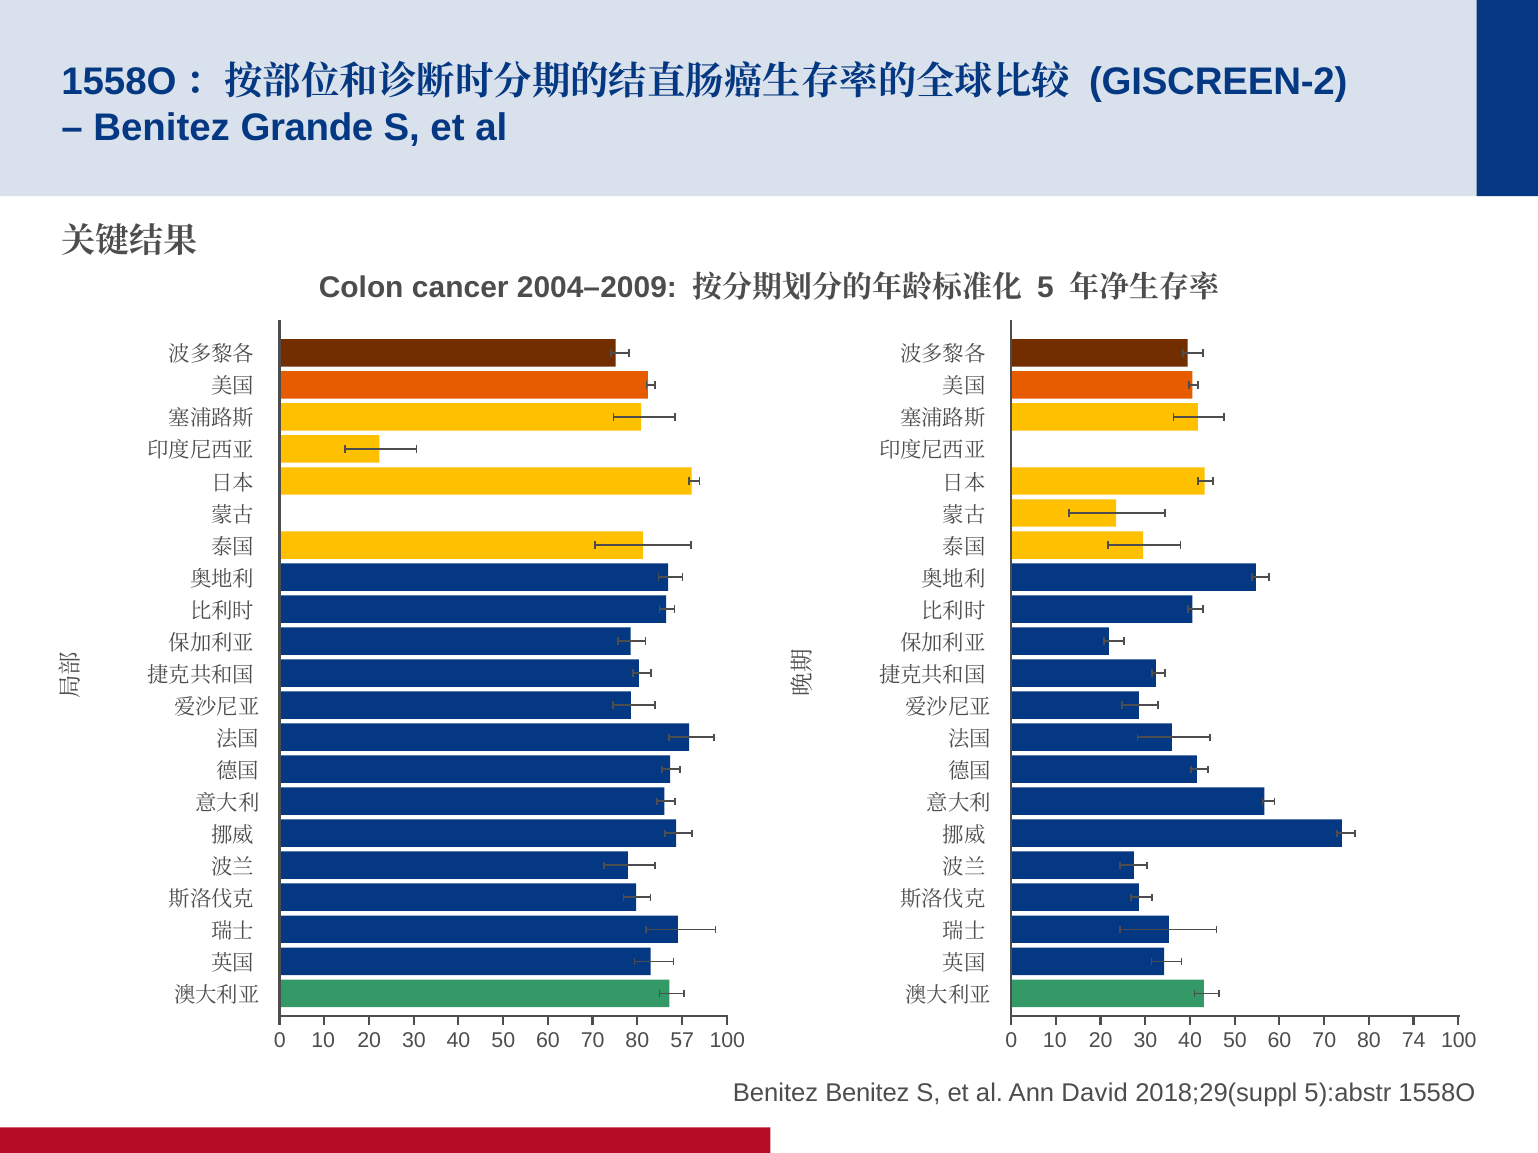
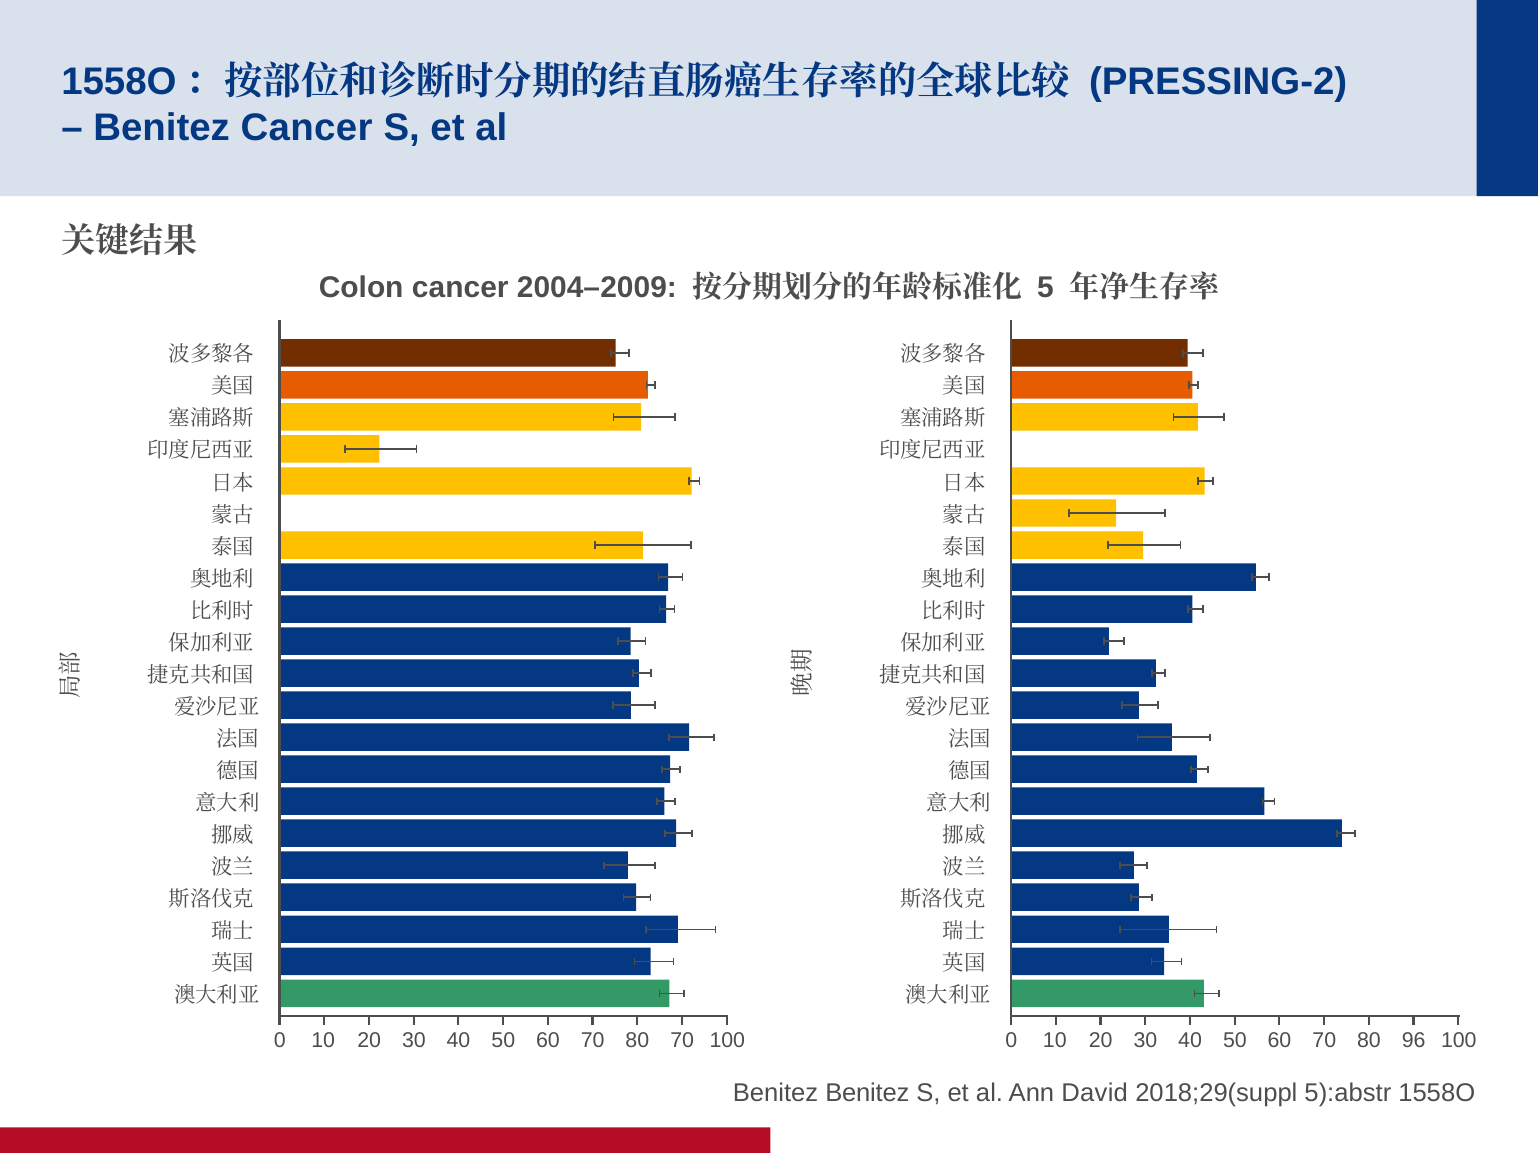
GISCREEN-2: GISCREEN-2 -> PRESSING-2
Benitez Grande: Grande -> Cancer
20 57: 57 -> 70
74: 74 -> 96
